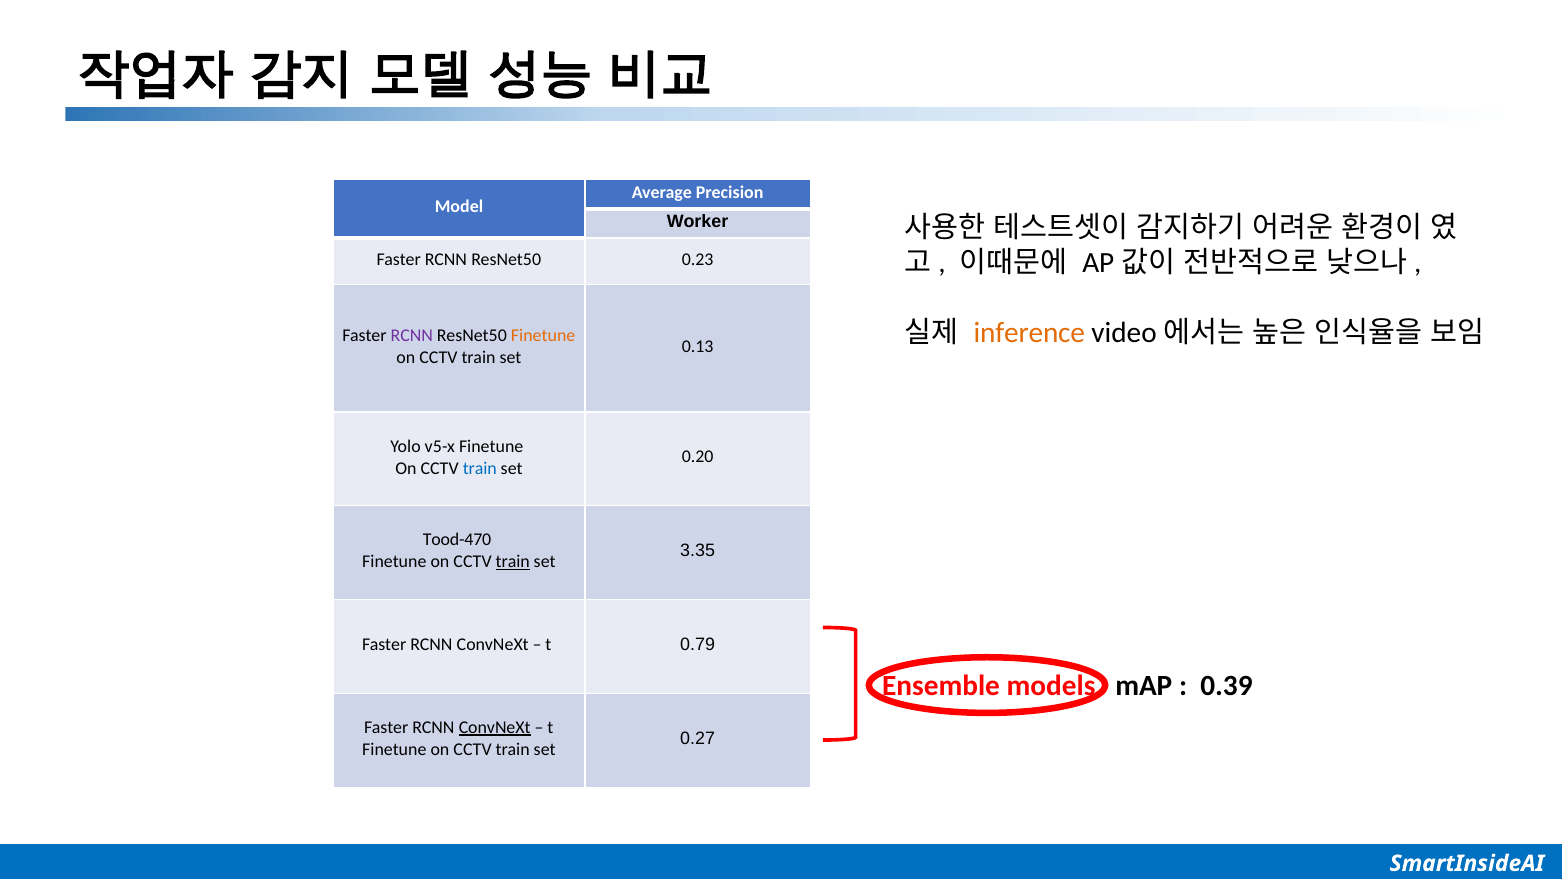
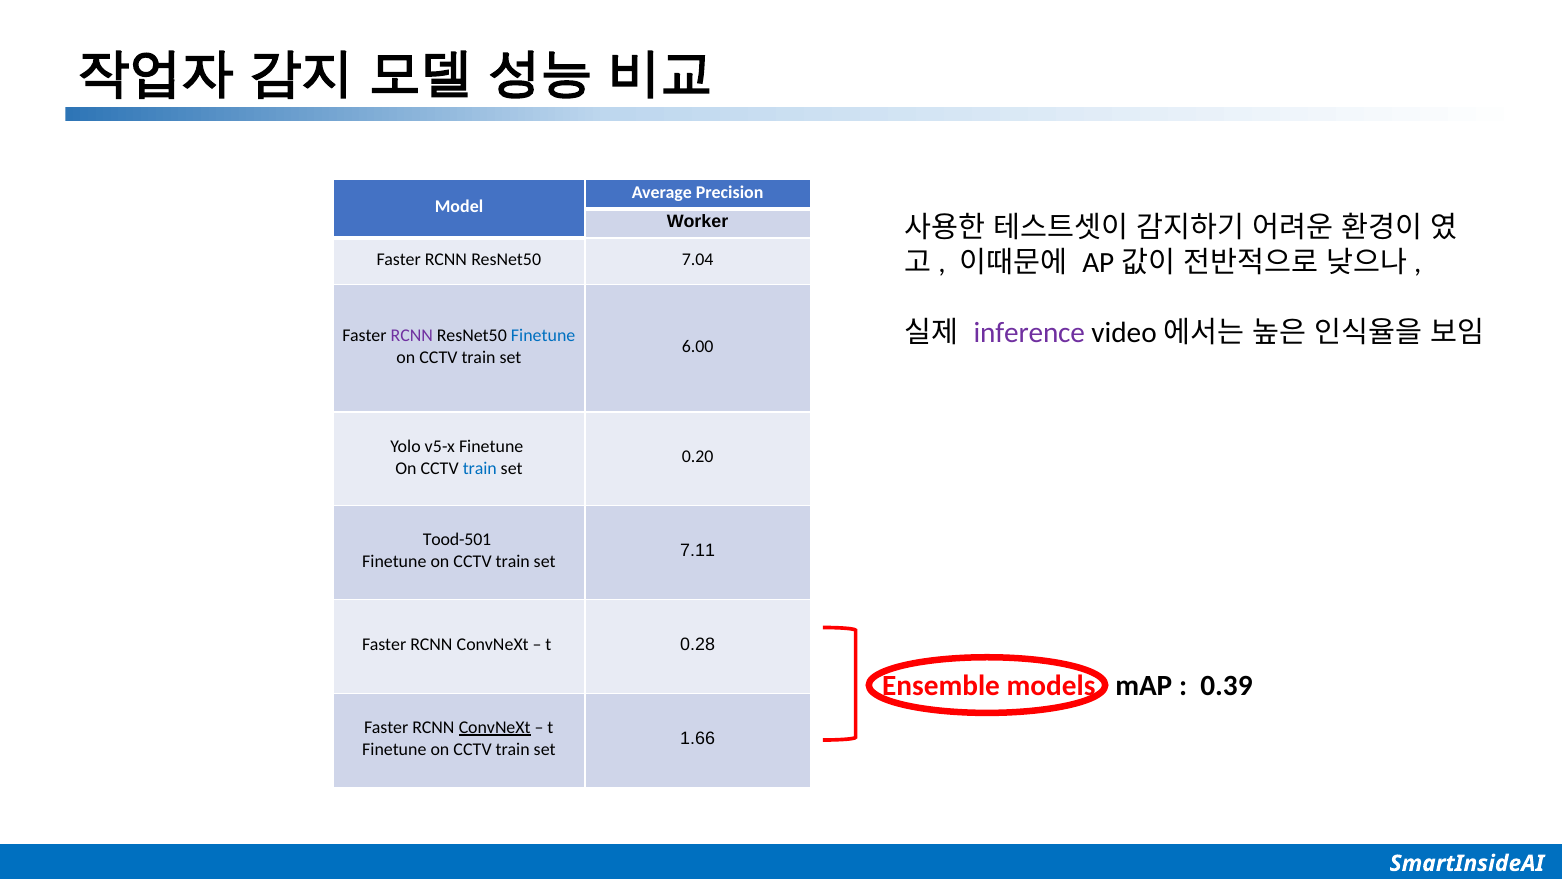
0.23: 0.23 -> 7.04
inference colour: orange -> purple
Finetune at (543, 335) colour: orange -> blue
0.13: 0.13 -> 6.00
Tood-470: Tood-470 -> Tood-501
3.35: 3.35 -> 7.11
train at (513, 561) underline: present -> none
0.79: 0.79 -> 0.28
0.27: 0.27 -> 1.66
